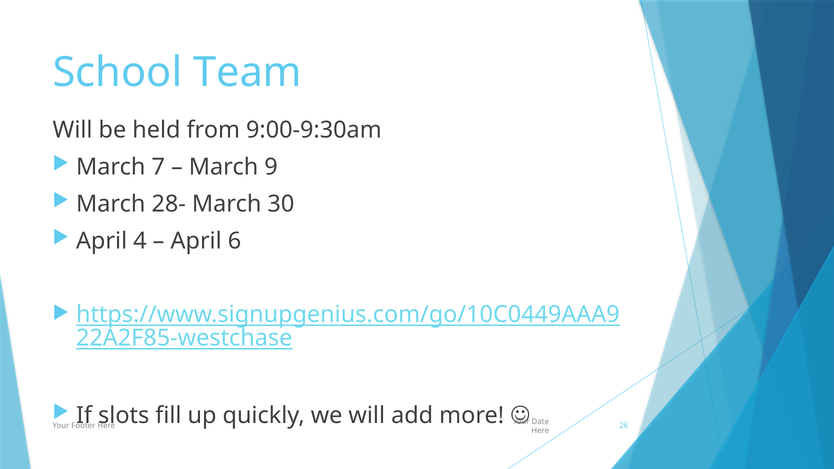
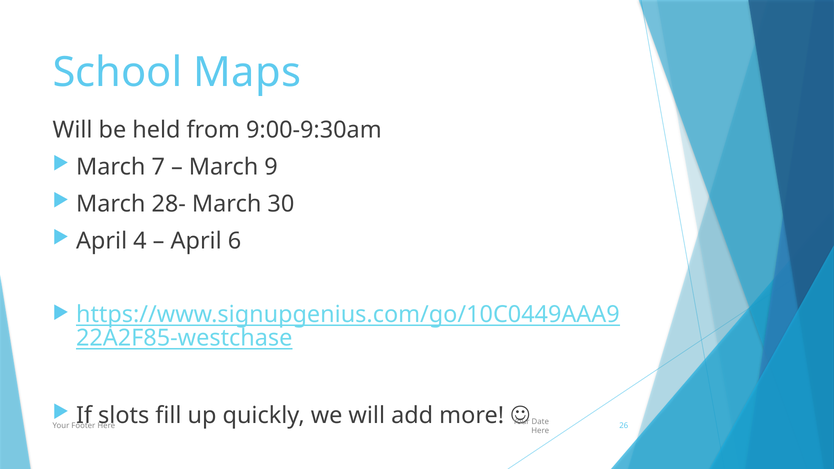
Team: Team -> Maps
